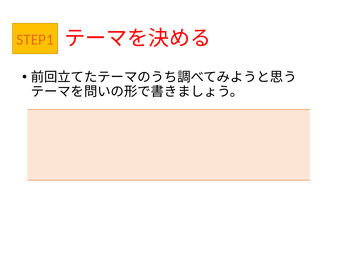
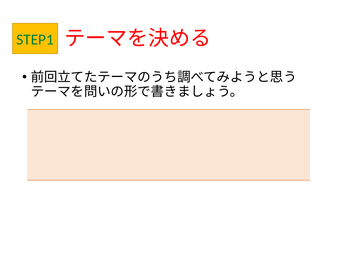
STEP1 colour: orange -> green
